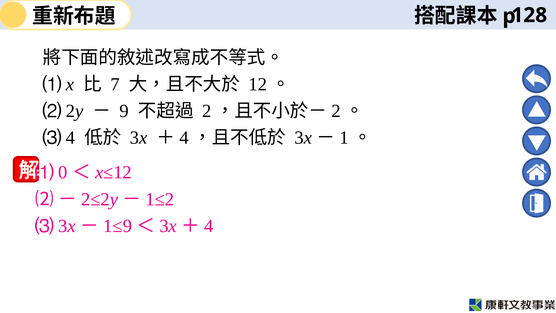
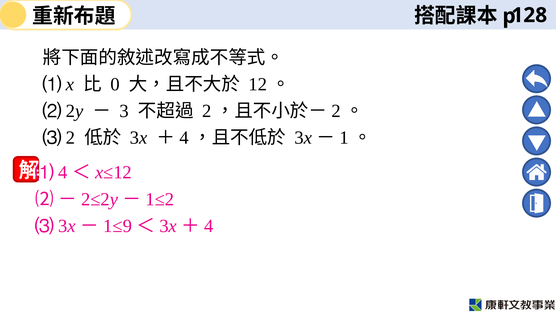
7: 7 -> 0
9: 9 -> 3
⑶ 4: 4 -> 2
⑴ 0: 0 -> 4
